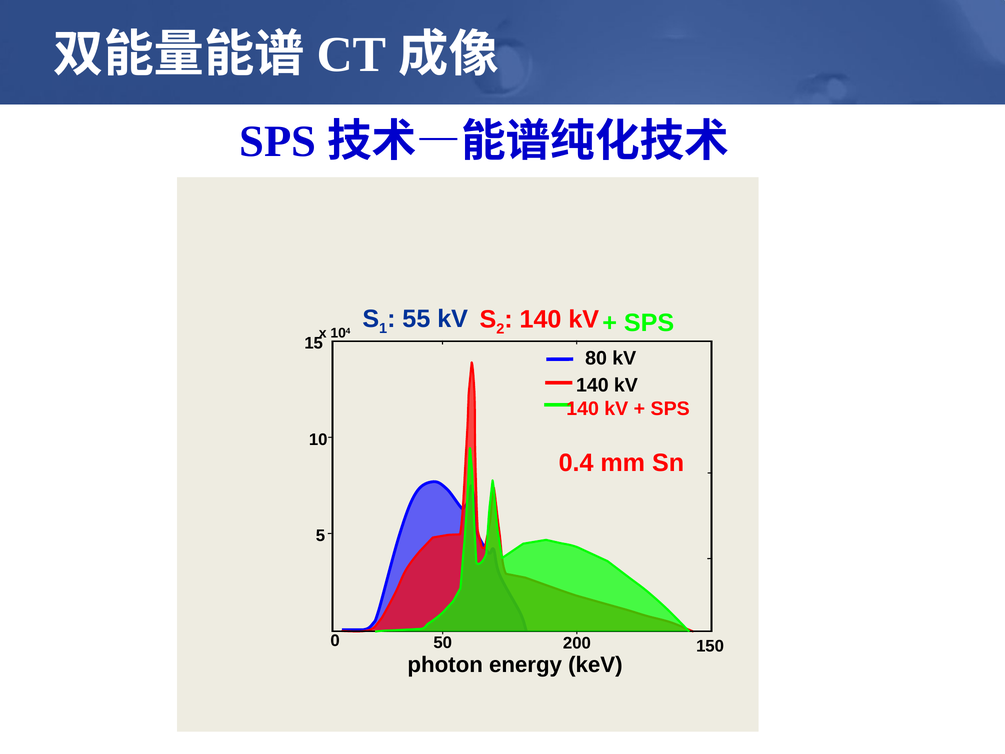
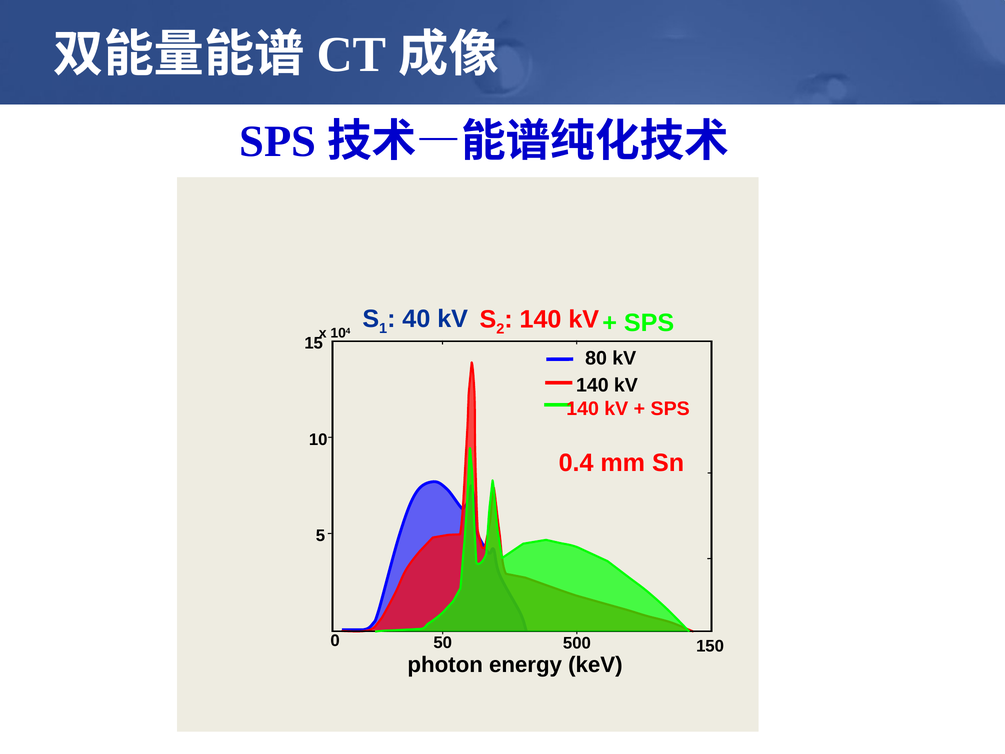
55: 55 -> 40
200: 200 -> 500
